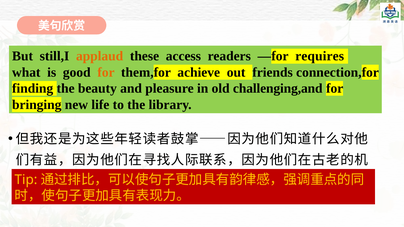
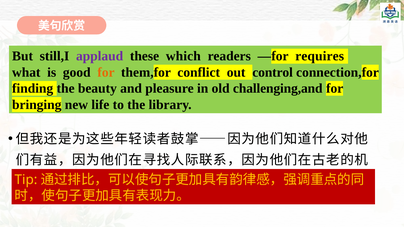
applaud colour: orange -> purple
access: access -> which
achieve: achieve -> conflict
friends: friends -> control
